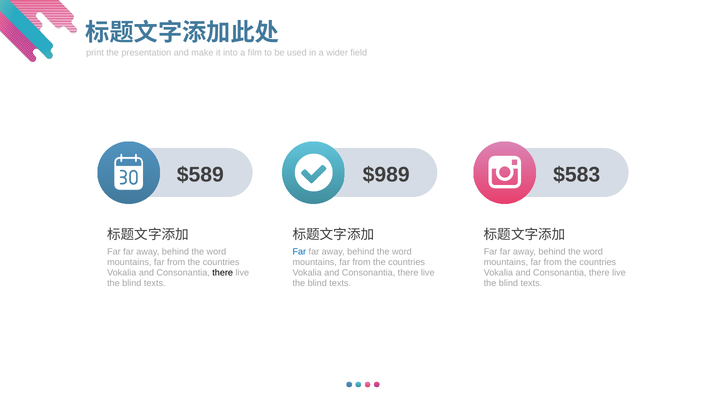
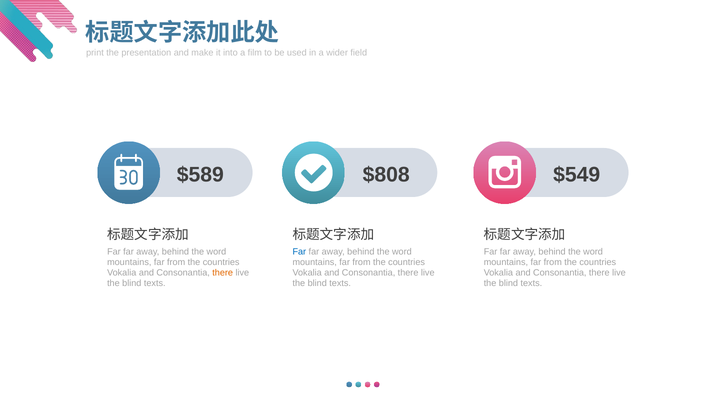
$989: $989 -> $808
$583: $583 -> $549
there at (223, 273) colour: black -> orange
